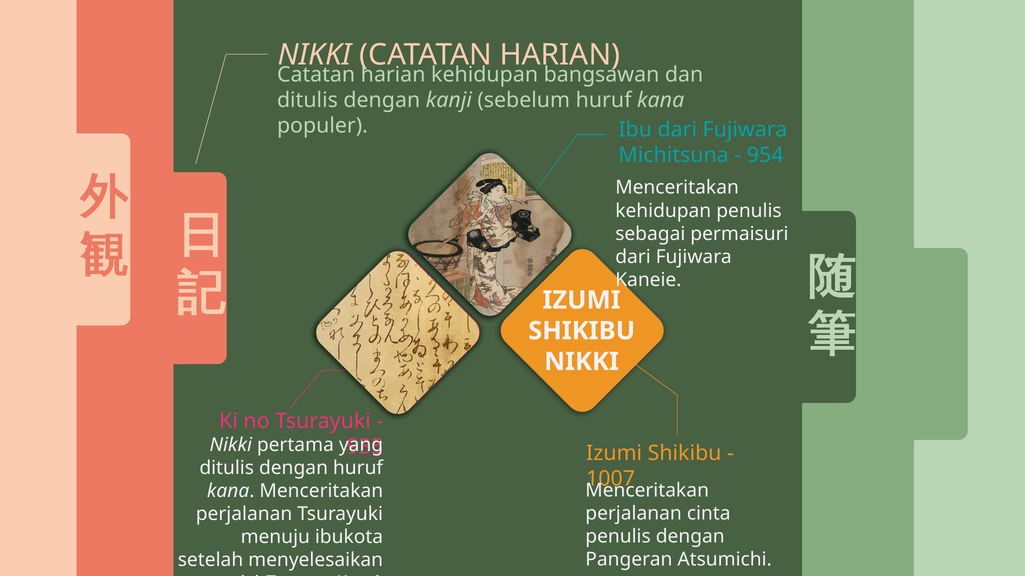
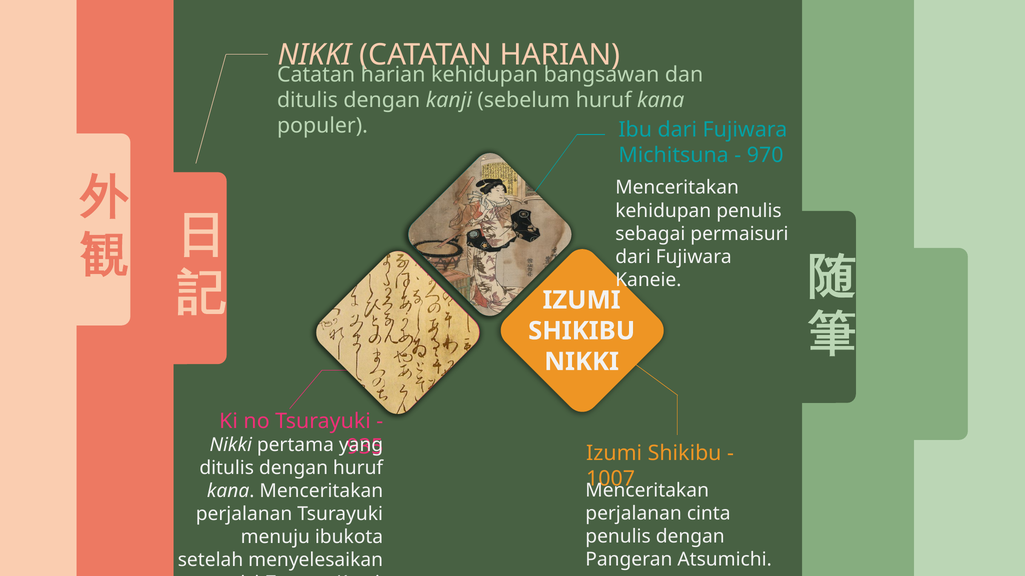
954: 954 -> 970
